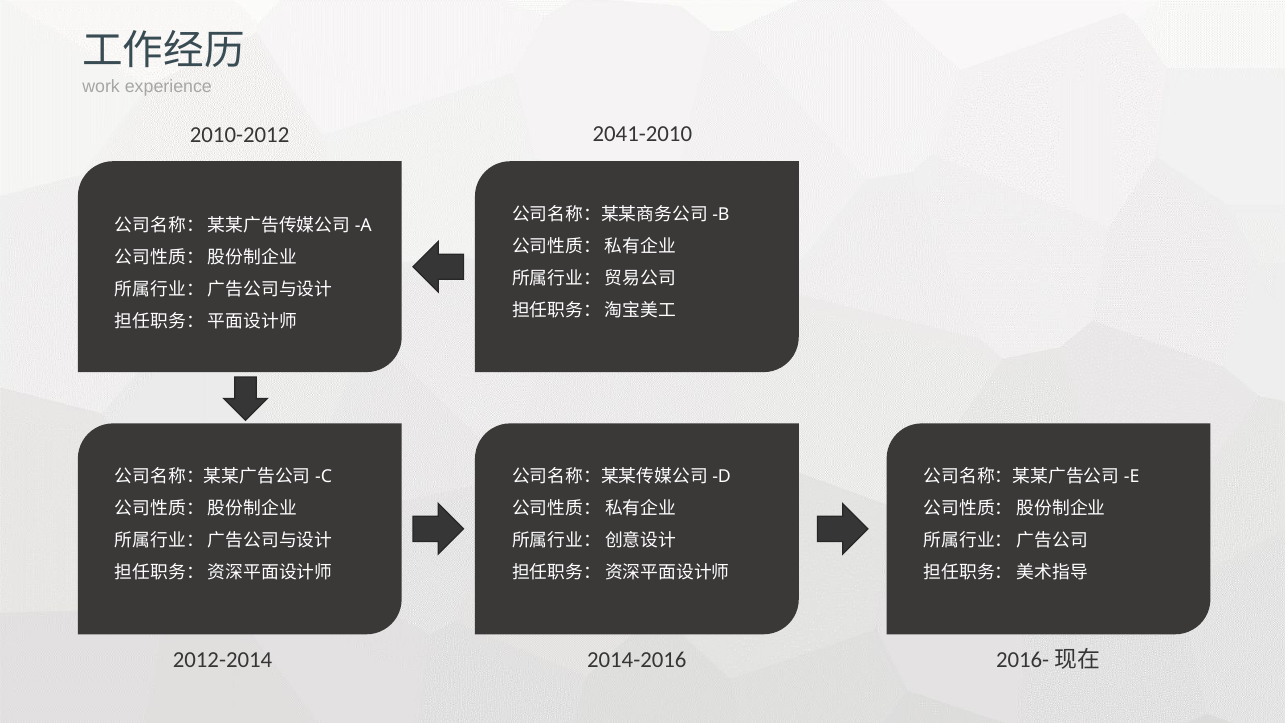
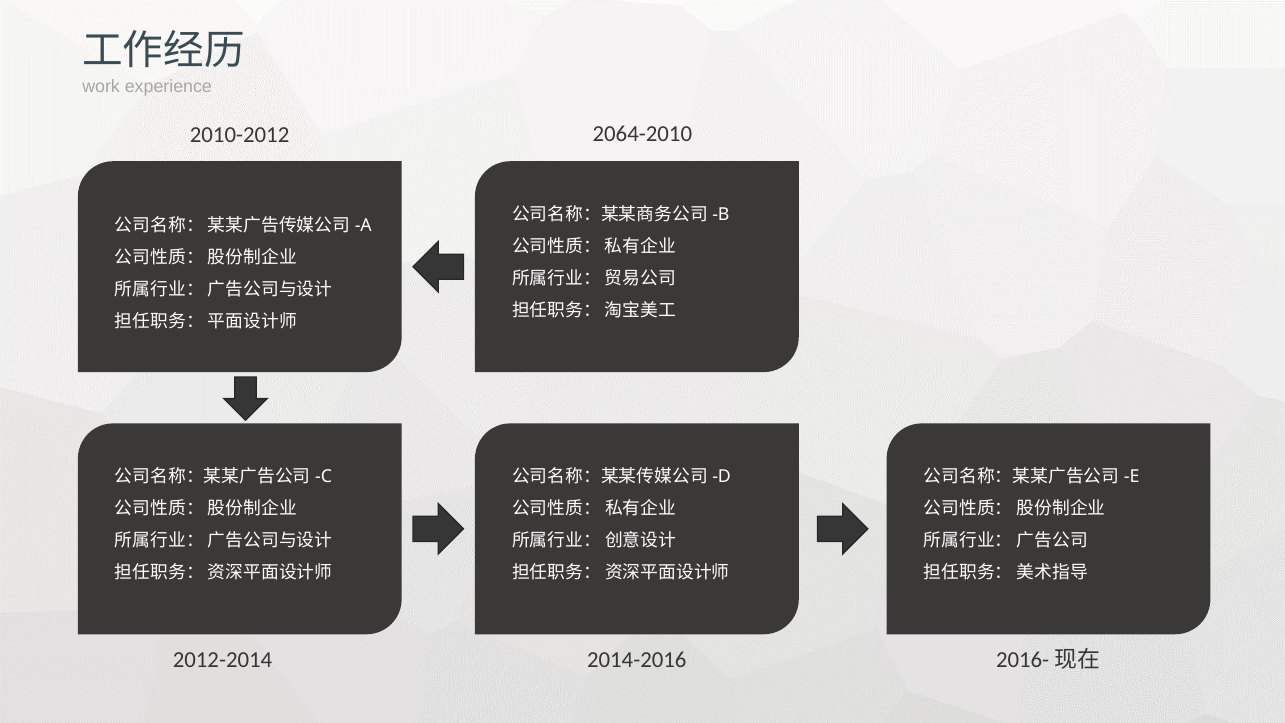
2041-2010: 2041-2010 -> 2064-2010
